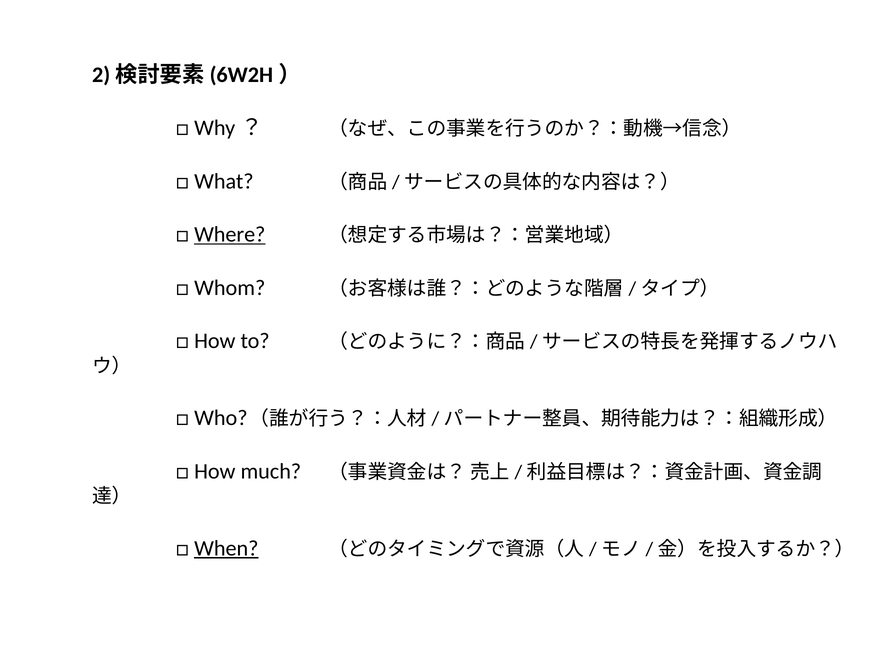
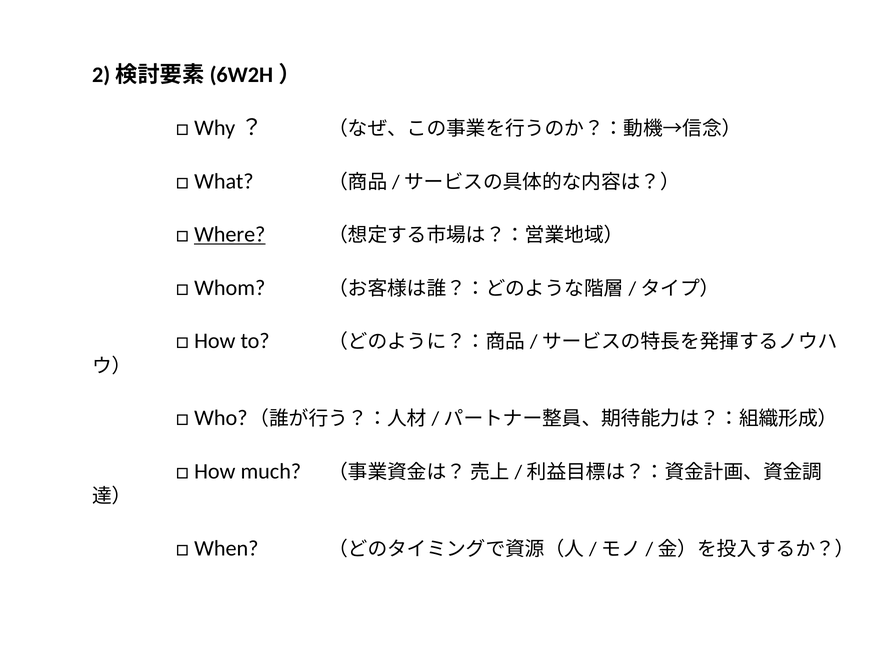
When underline: present -> none
